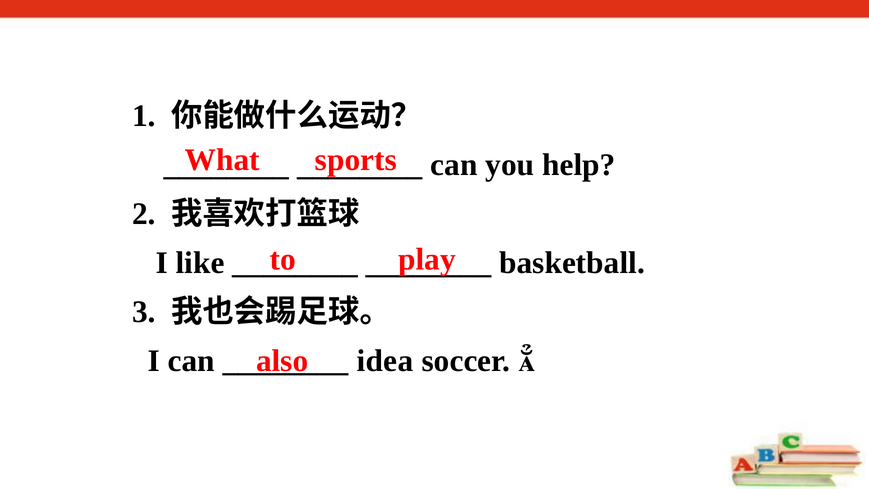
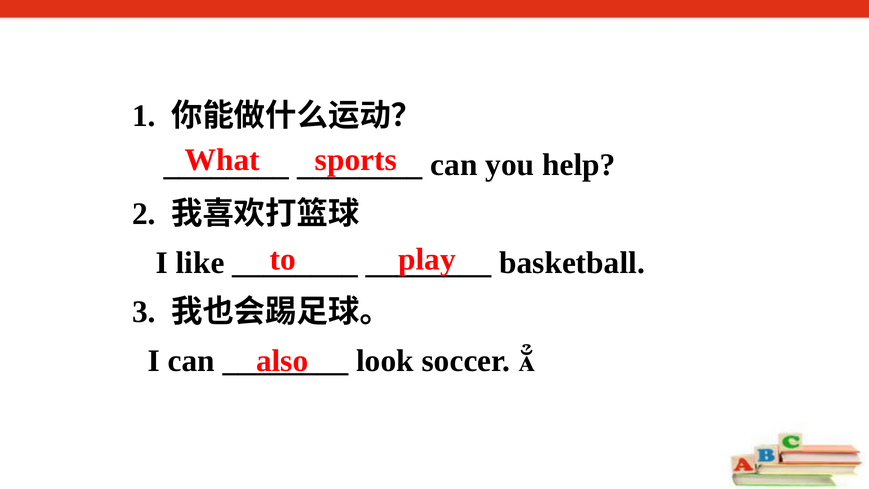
idea: idea -> look
